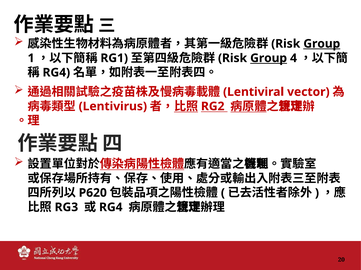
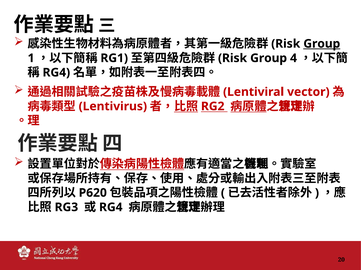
Group at (269, 58) underline: present -> none
